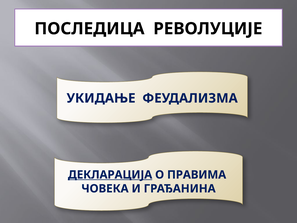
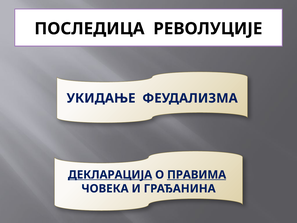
ПРАВИМА underline: none -> present
